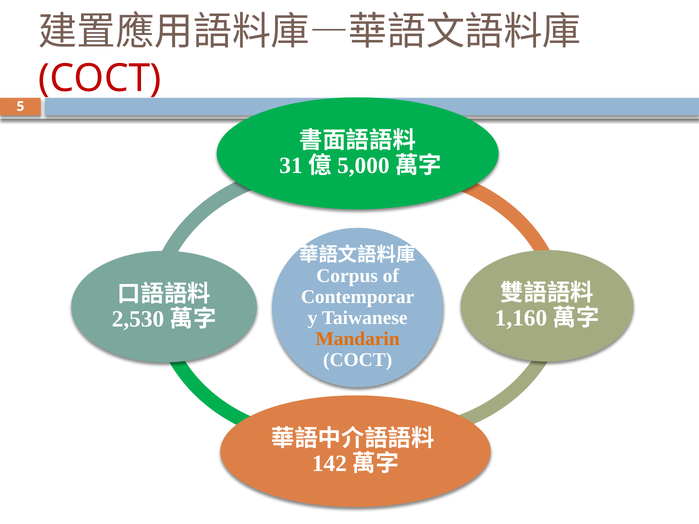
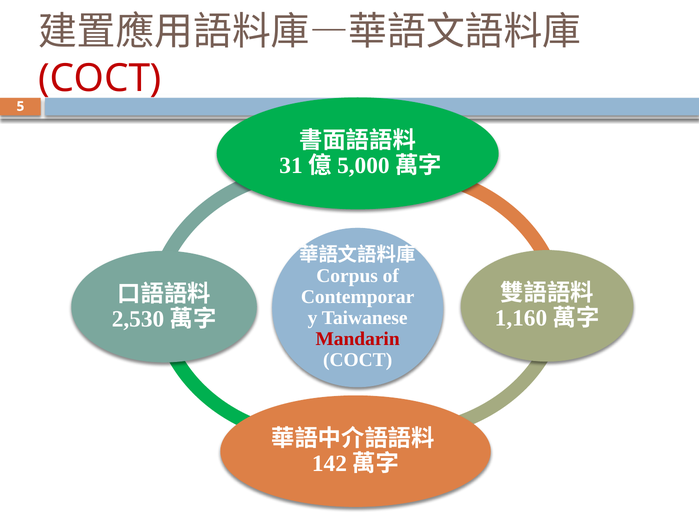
Mandarin colour: orange -> red
